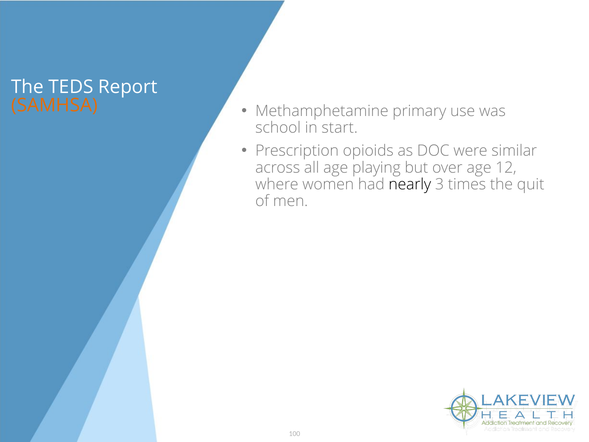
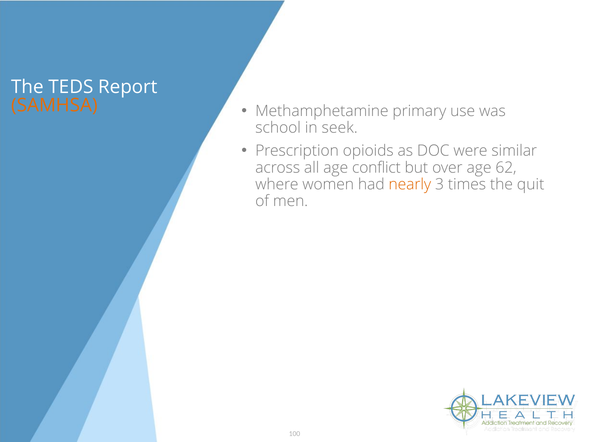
start: start -> seek
playing: playing -> conflict
12: 12 -> 62
nearly colour: black -> orange
